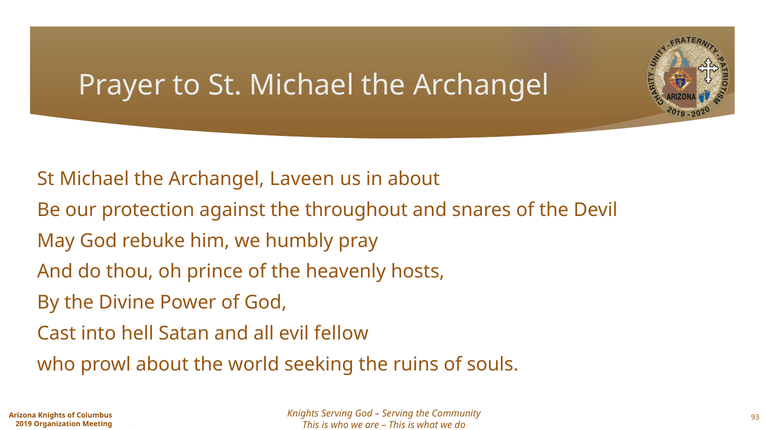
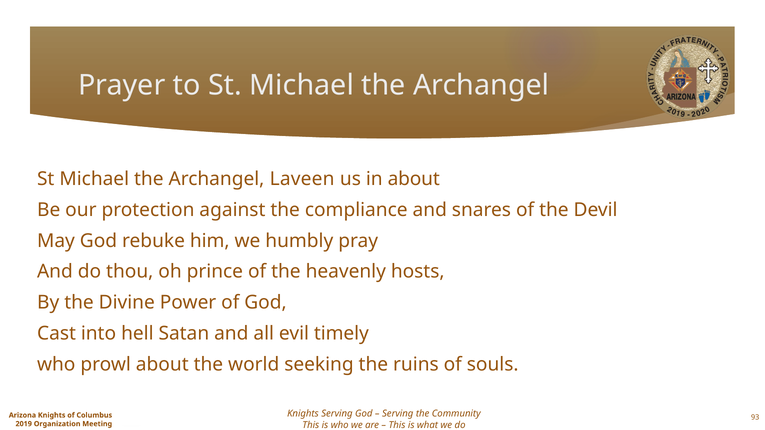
throughout: throughout -> compliance
fellow: fellow -> timely
